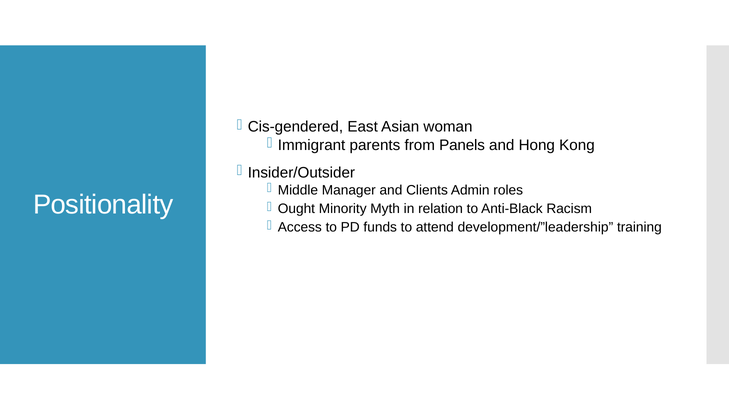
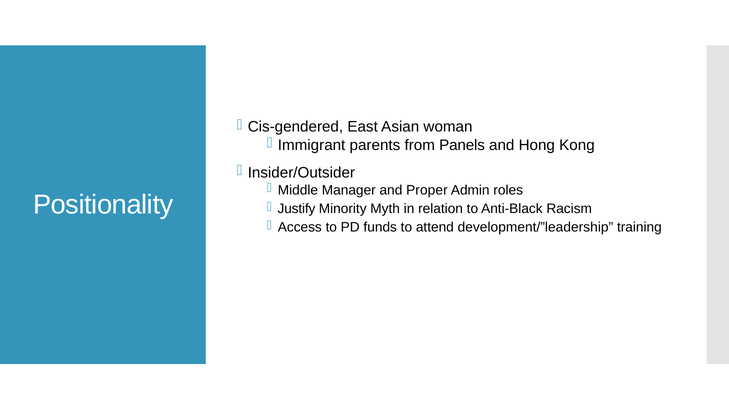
Clients: Clients -> Proper
Ought: Ought -> Justify
